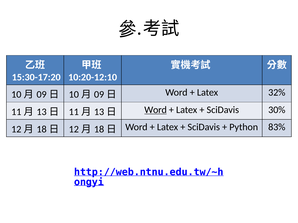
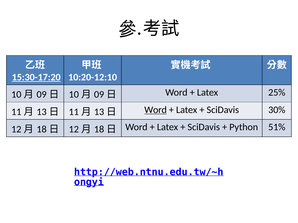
15:30-17:20 underline: none -> present
32%: 32% -> 25%
83%: 83% -> 51%
